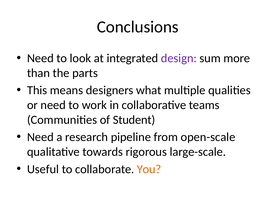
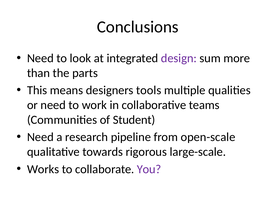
what: what -> tools
Useful: Useful -> Works
You colour: orange -> purple
